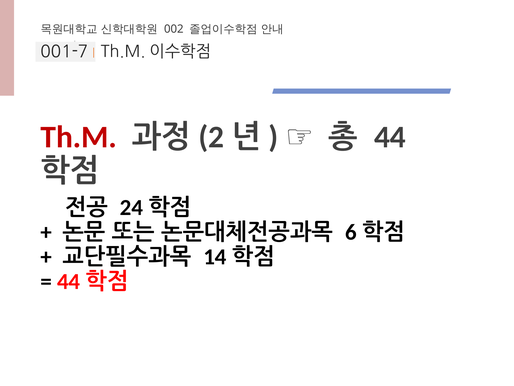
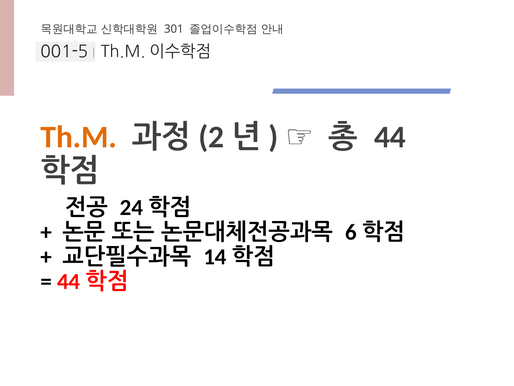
002: 002 -> 301
001-7: 001-7 -> 001-5
Th.M colour: red -> orange
